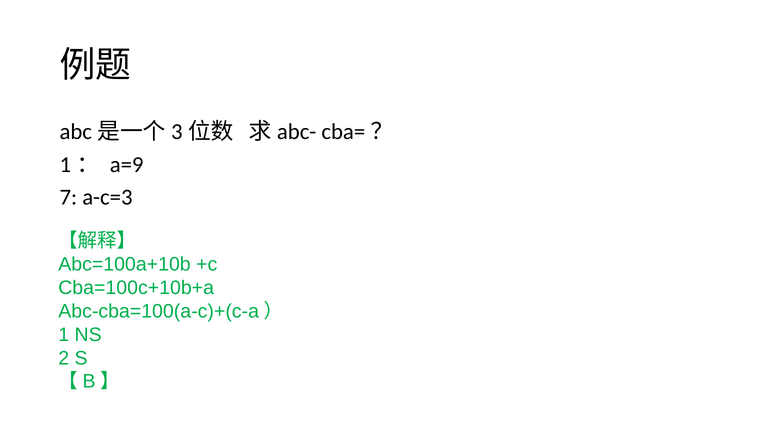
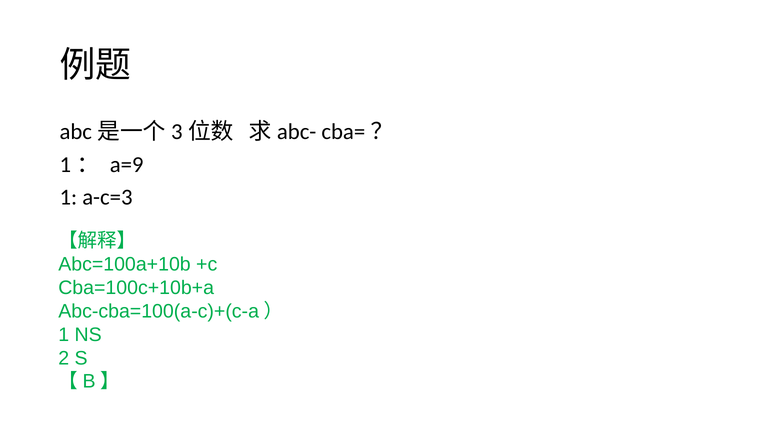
7 at (68, 197): 7 -> 1
